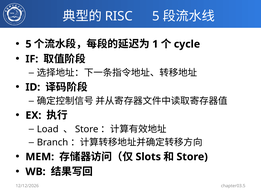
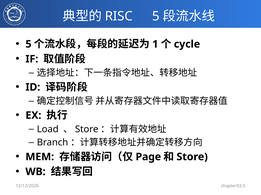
Slots: Slots -> Page
